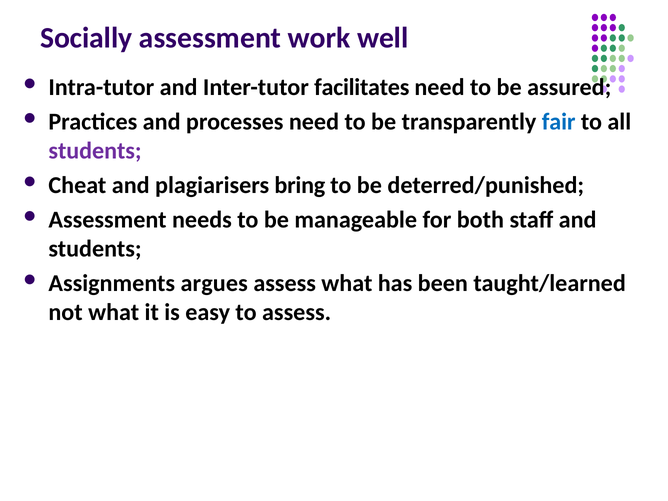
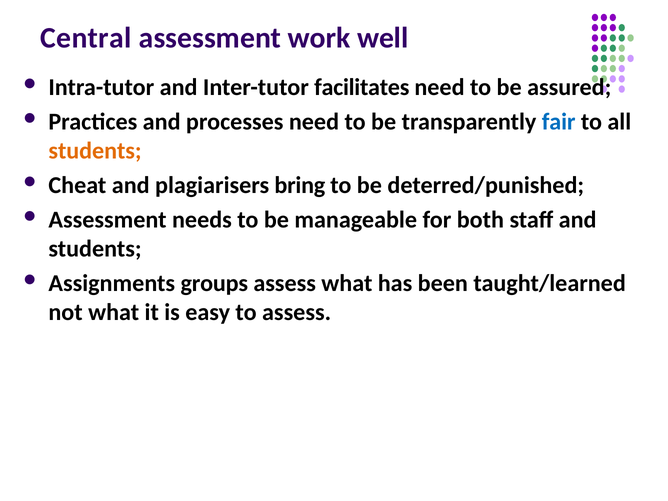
Socially: Socially -> Central
students at (95, 151) colour: purple -> orange
argues: argues -> groups
